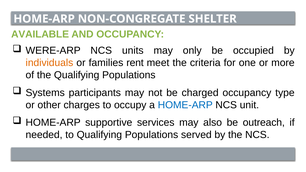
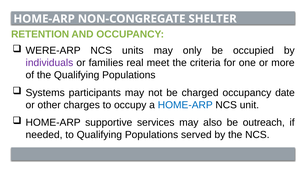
AVAILABLE: AVAILABLE -> RETENTION
individuals colour: orange -> purple
rent: rent -> real
type: type -> date
